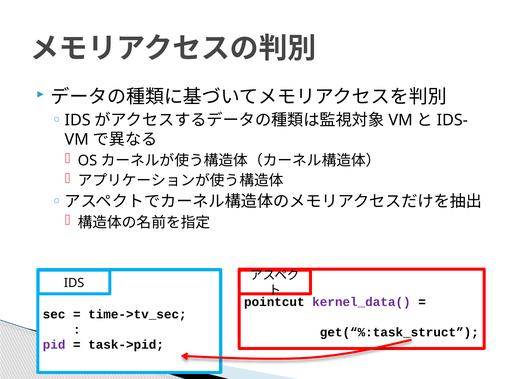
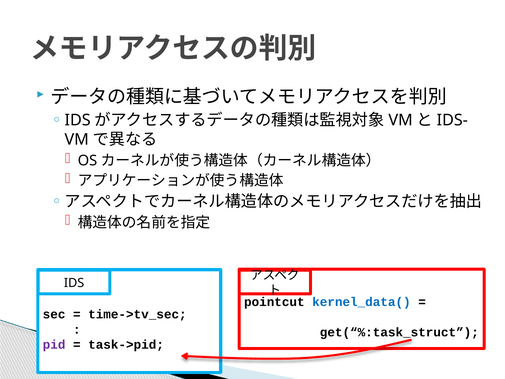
kernel_data( colour: purple -> blue
